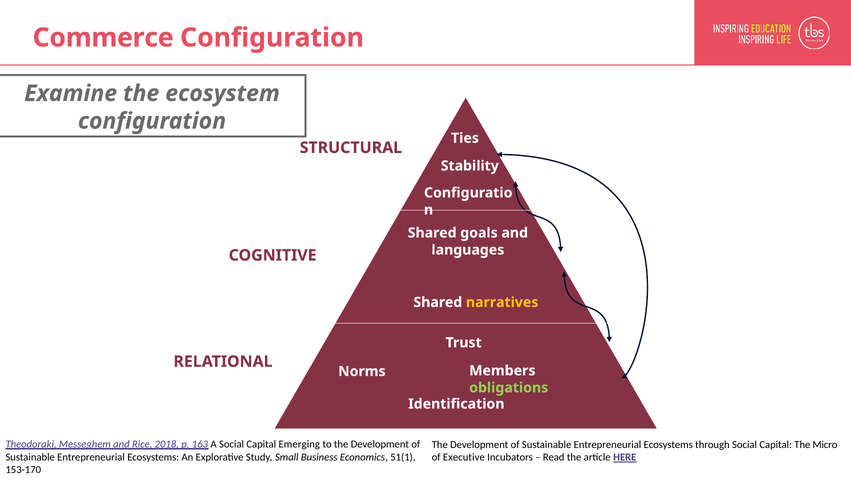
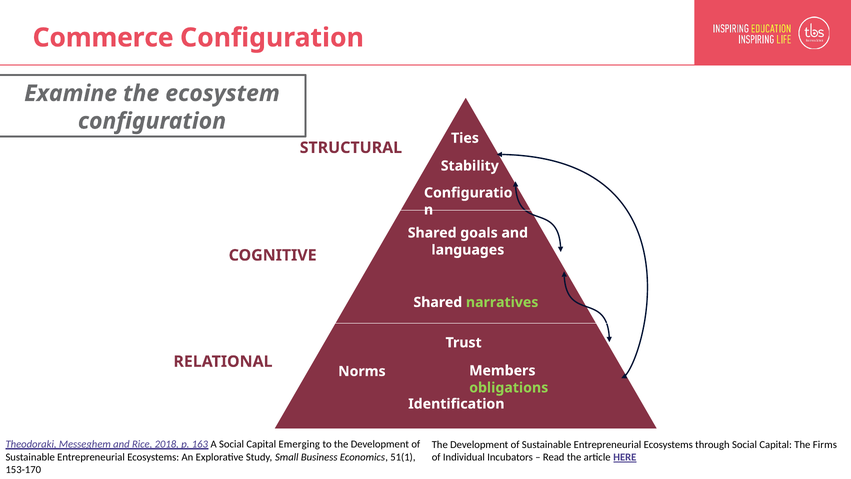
narratives colour: yellow -> light green
Micro: Micro -> Firms
Executive: Executive -> Individual
